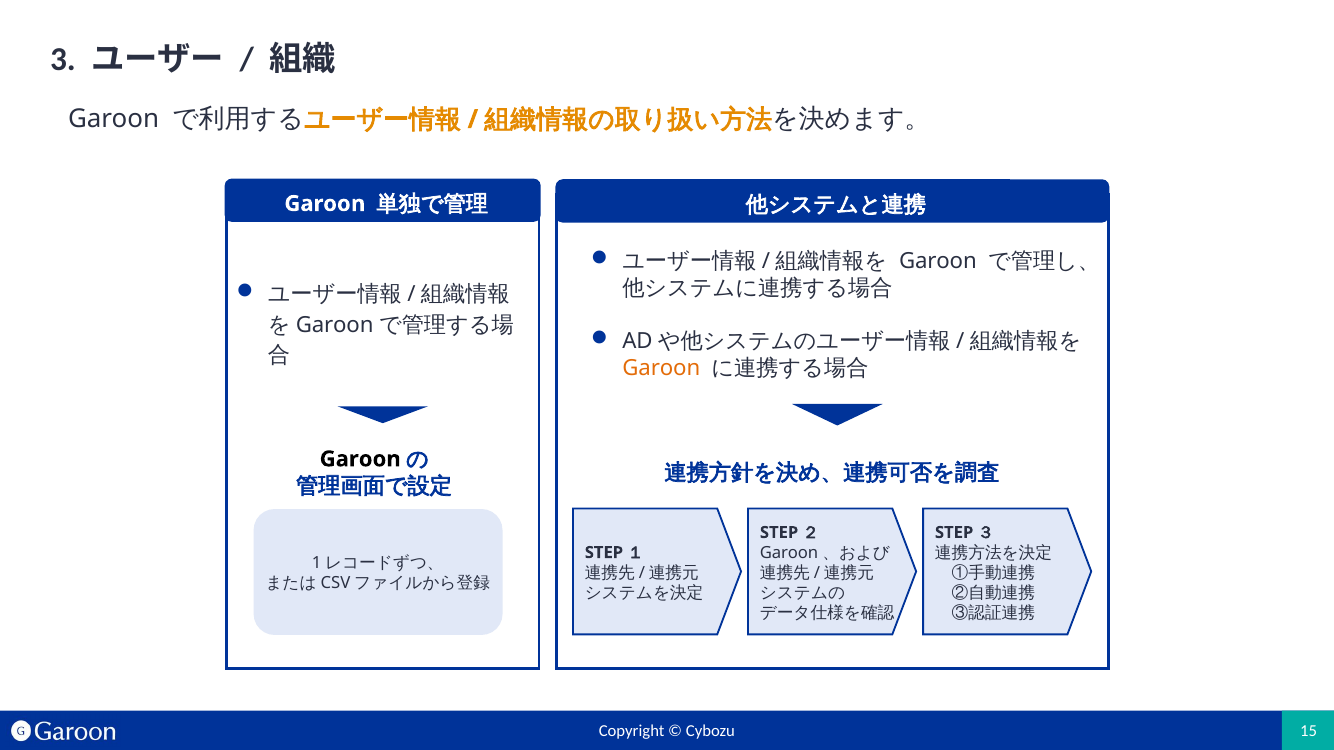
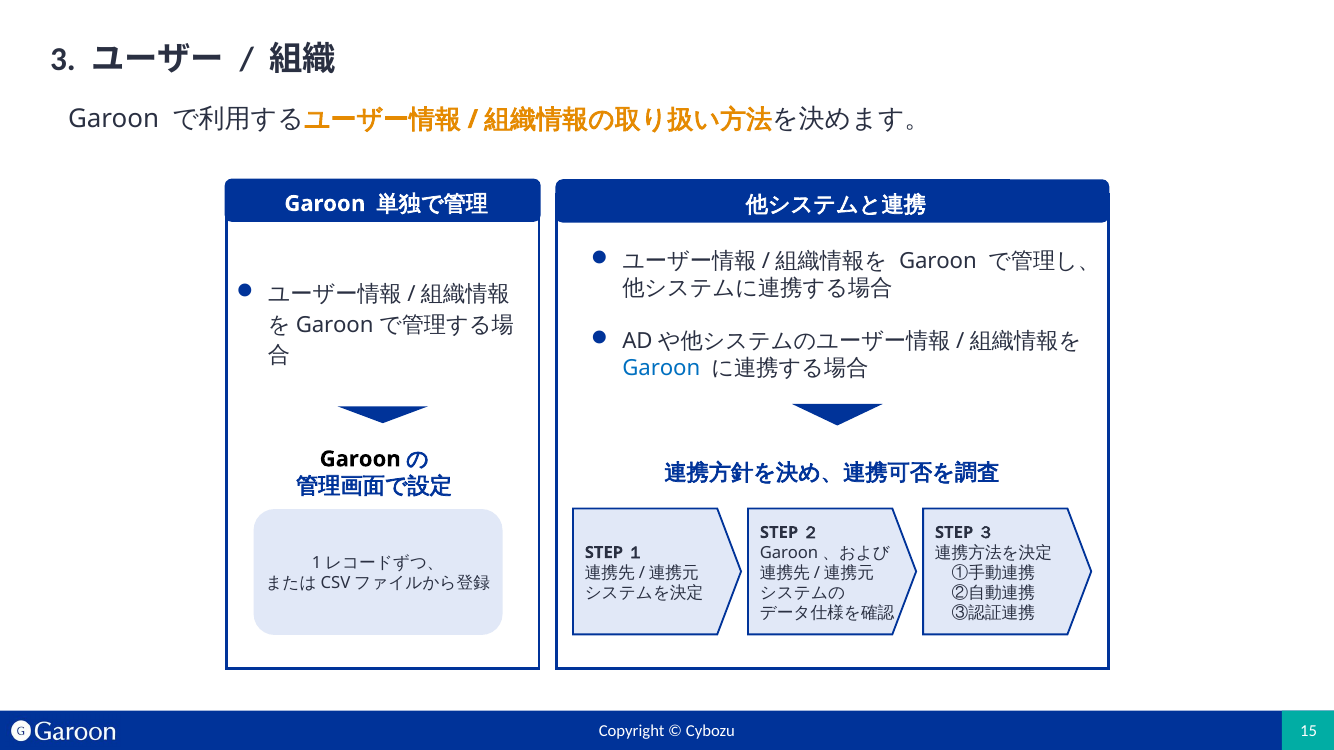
Garoon at (661, 368) colour: orange -> blue
